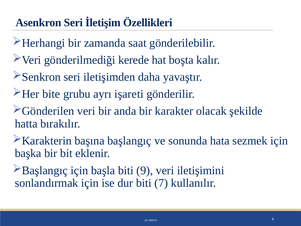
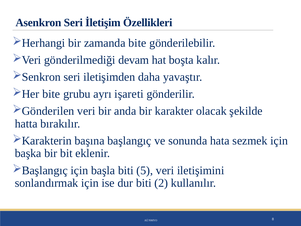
zamanda saat: saat -> bite
kerede: kerede -> devam
9: 9 -> 5
7: 7 -> 2
